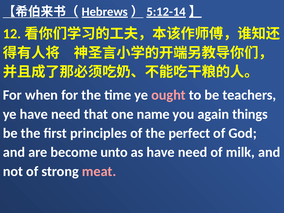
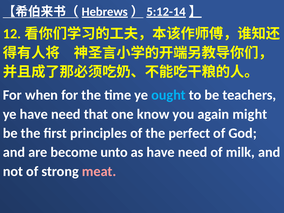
ought colour: pink -> light blue
name: name -> know
things: things -> might
